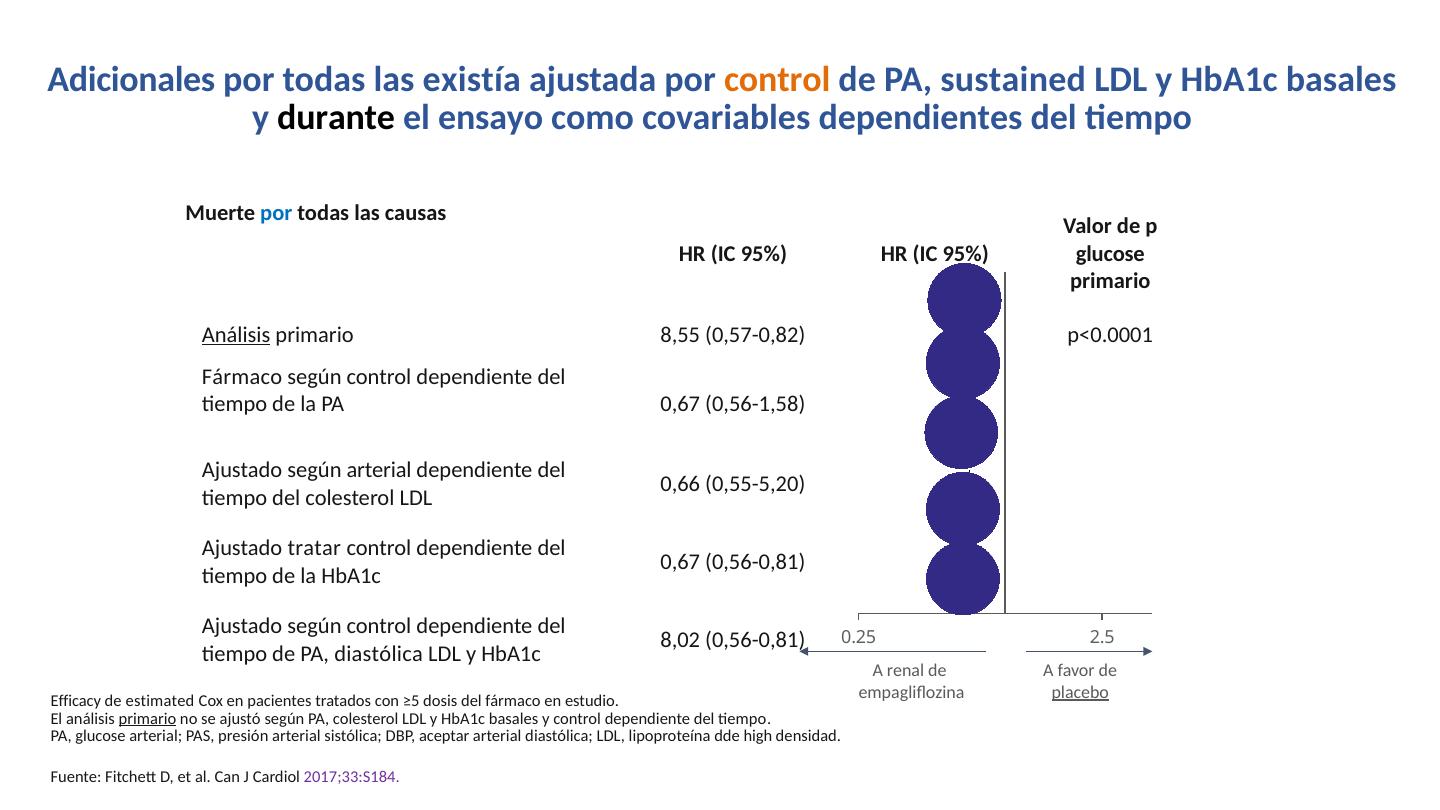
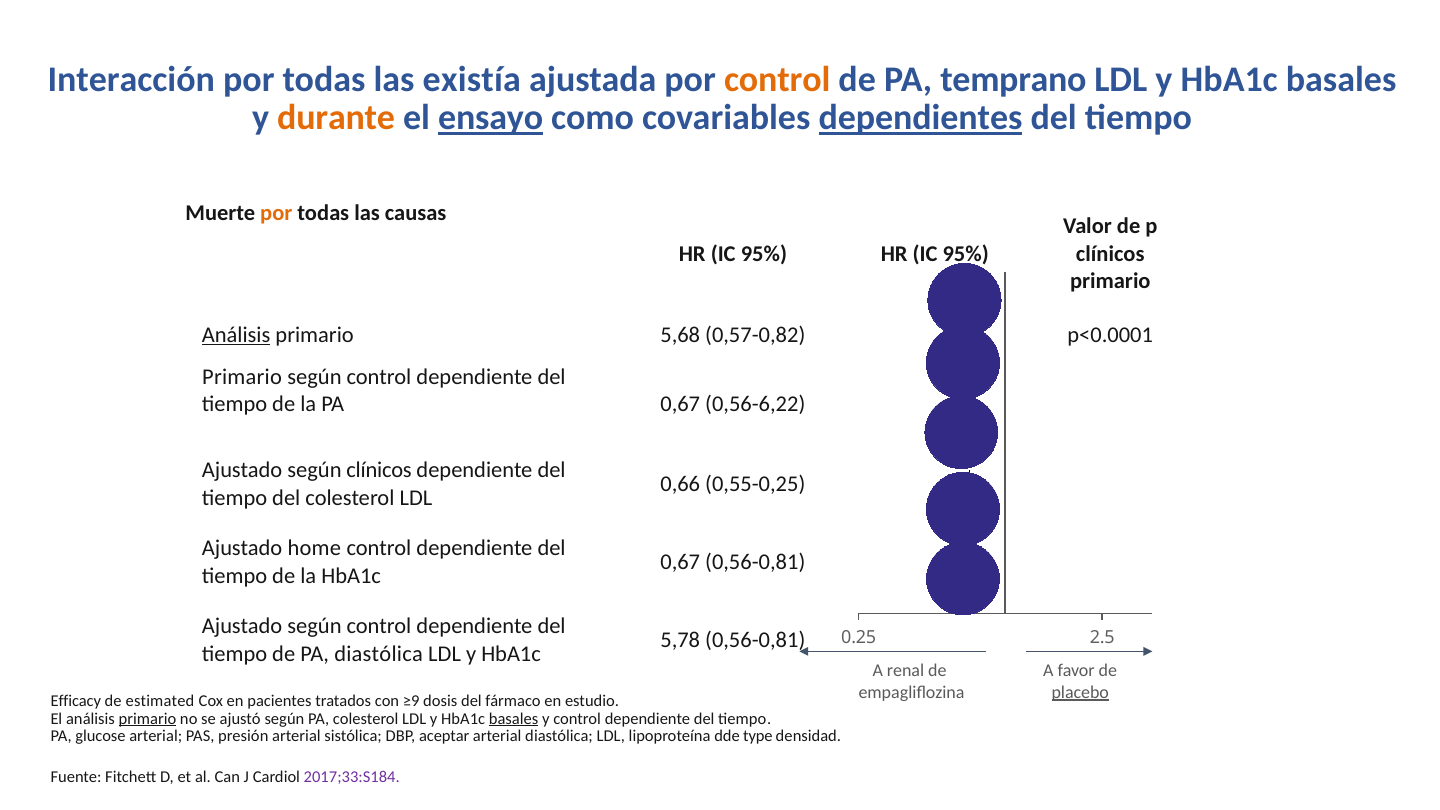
Adicionales: Adicionales -> Interacción
sustained: sustained -> temprano
durante colour: black -> orange
ensayo underline: none -> present
dependientes underline: none -> present
por at (276, 213) colour: blue -> orange
glucose at (1110, 254): glucose -> clínicos
8,55: 8,55 -> 5,68
Fármaco at (242, 377): Fármaco -> Primario
0,56-1,58: 0,56-1,58 -> 0,56-6,22
según arterial: arterial -> clínicos
0,55-5,20: 0,55-5,20 -> 0,55-0,25
tratar: tratar -> home
8,02: 8,02 -> 5,78
≥5: ≥5 -> ≥9
basales at (514, 719) underline: none -> present
high: high -> type
